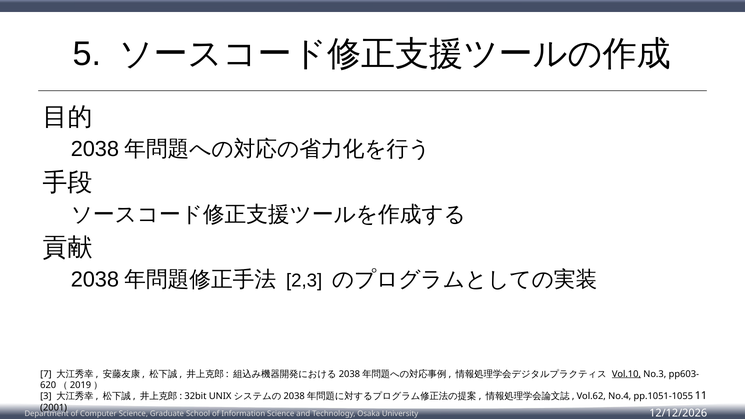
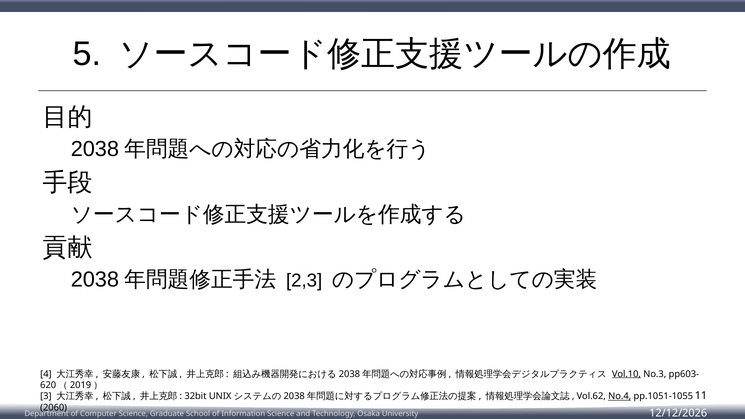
7: 7 -> 4
No.4 underline: none -> present
2001: 2001 -> 2060
